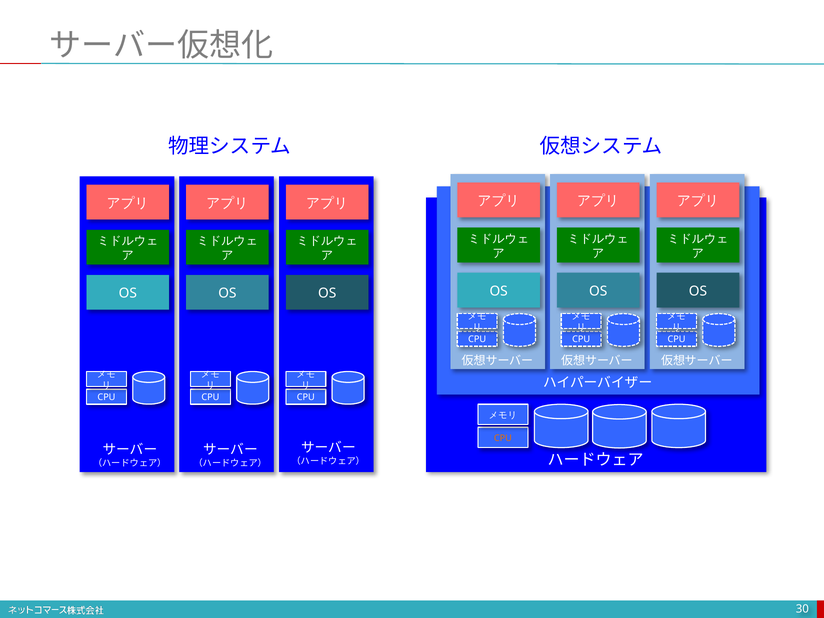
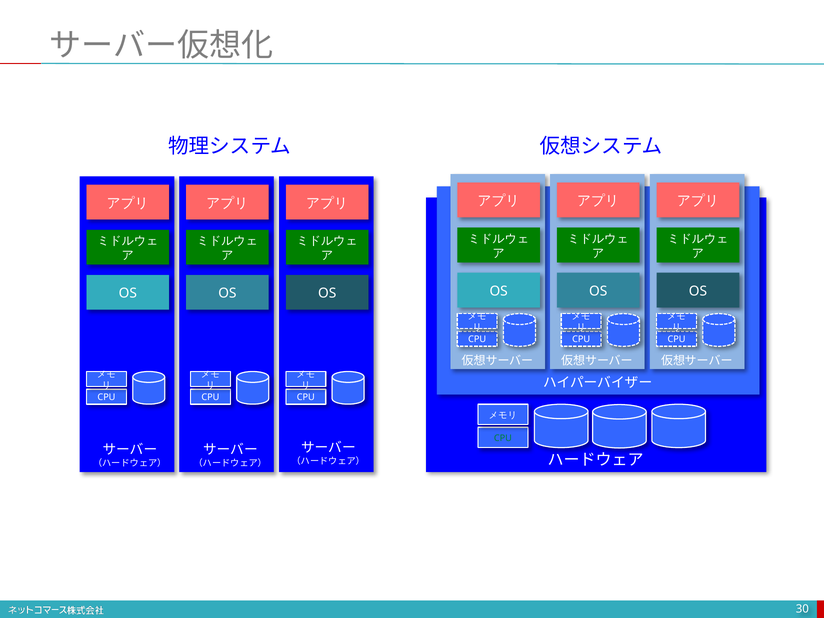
CPU at (503, 438) colour: orange -> green
